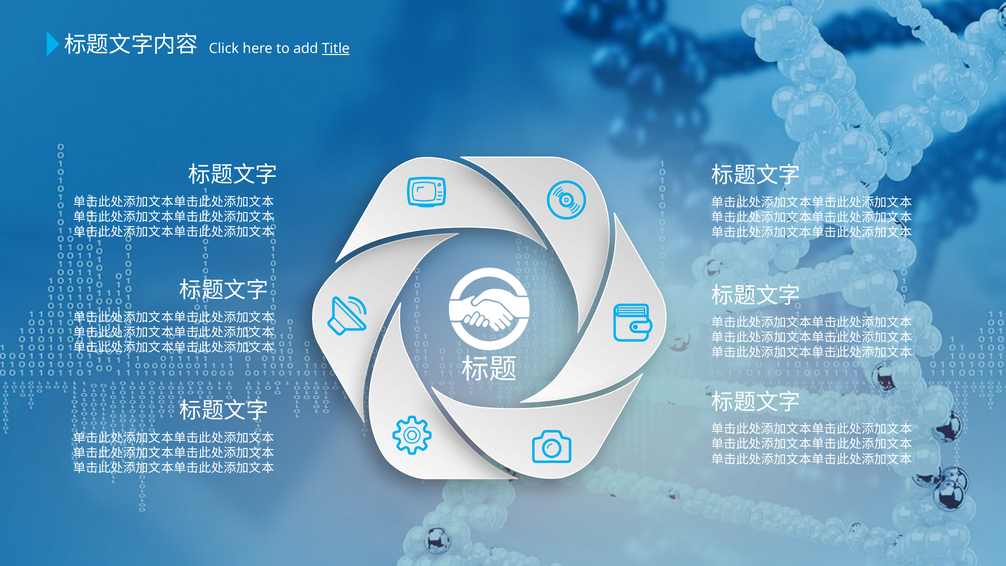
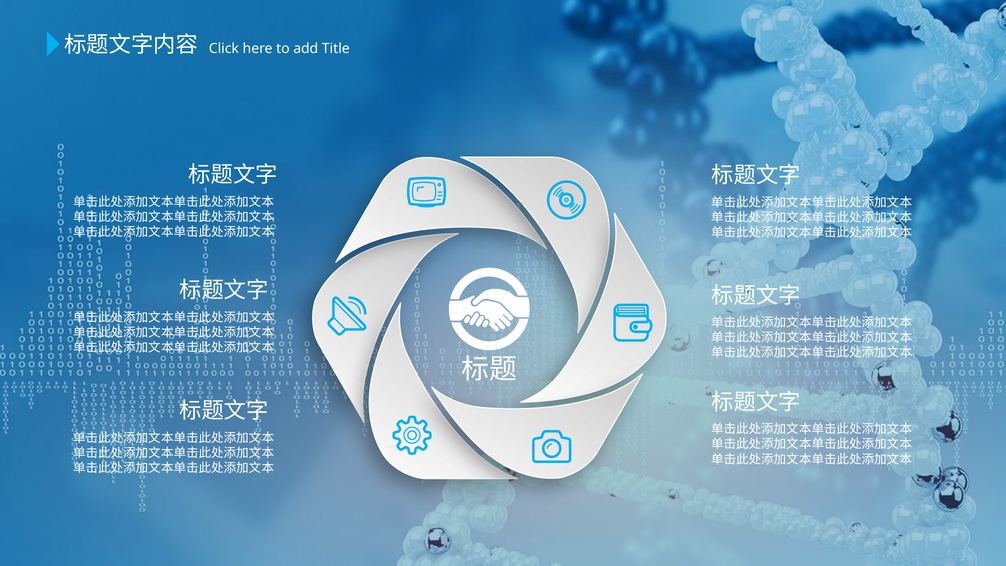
Title underline: present -> none
